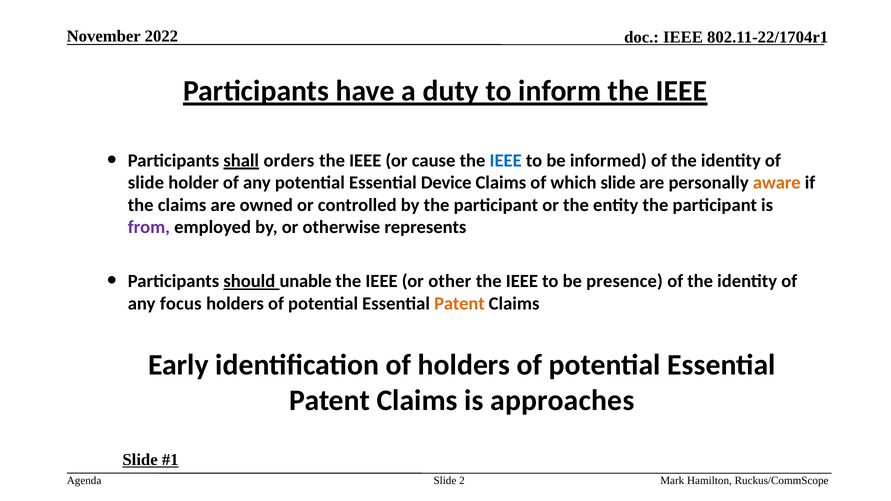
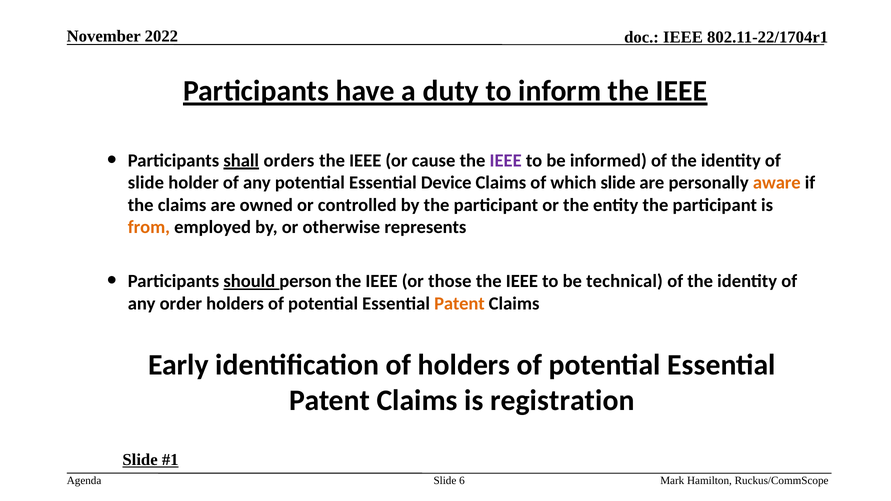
IEEE at (506, 161) colour: blue -> purple
from colour: purple -> orange
unable: unable -> person
other: other -> those
presence: presence -> technical
focus: focus -> order
approaches: approaches -> registration
2: 2 -> 6
